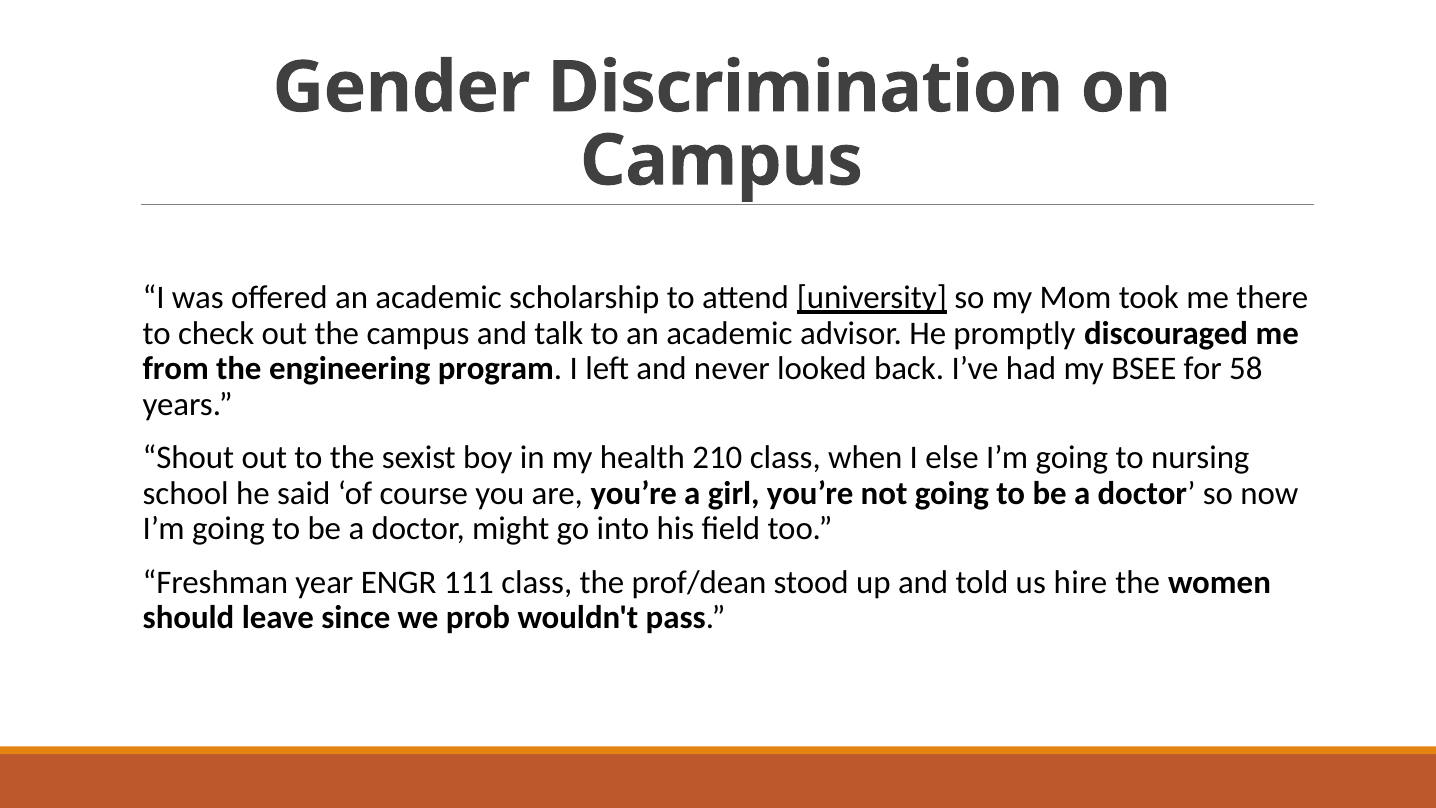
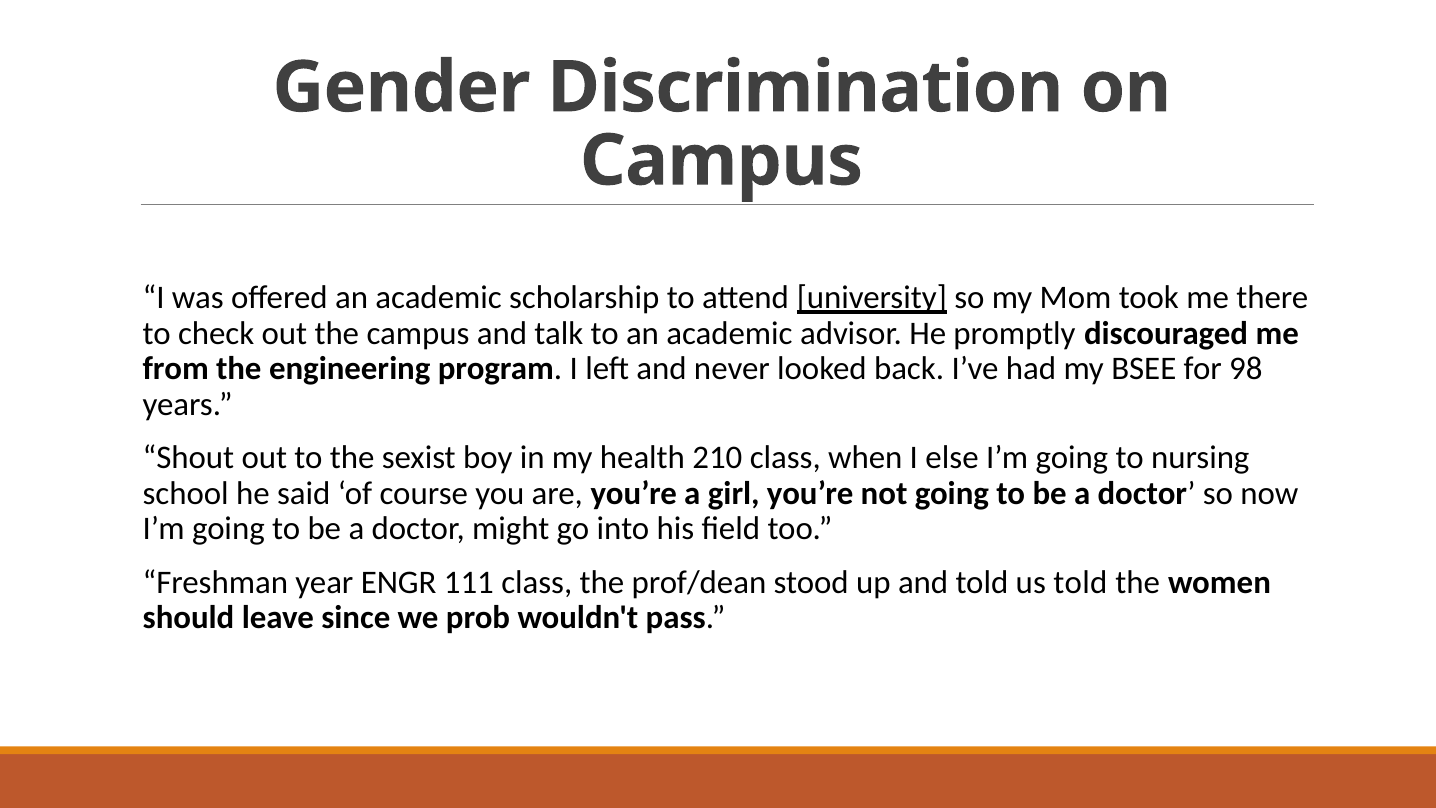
58: 58 -> 98
us hire: hire -> told
